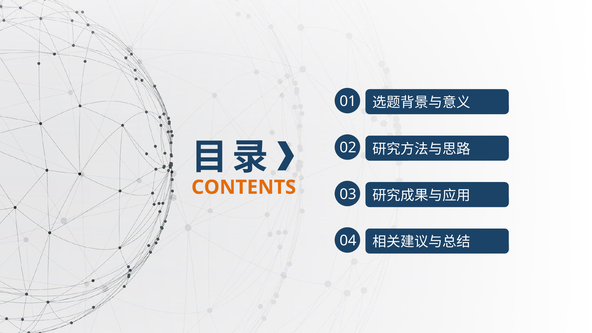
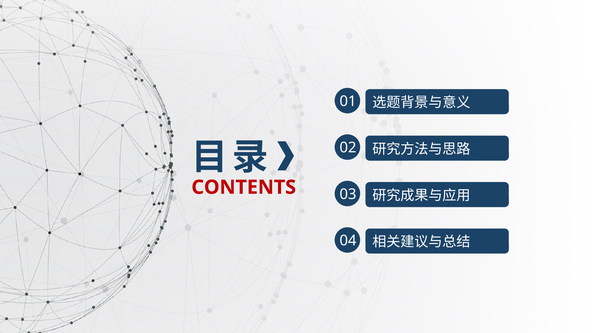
CONTENTS colour: orange -> red
